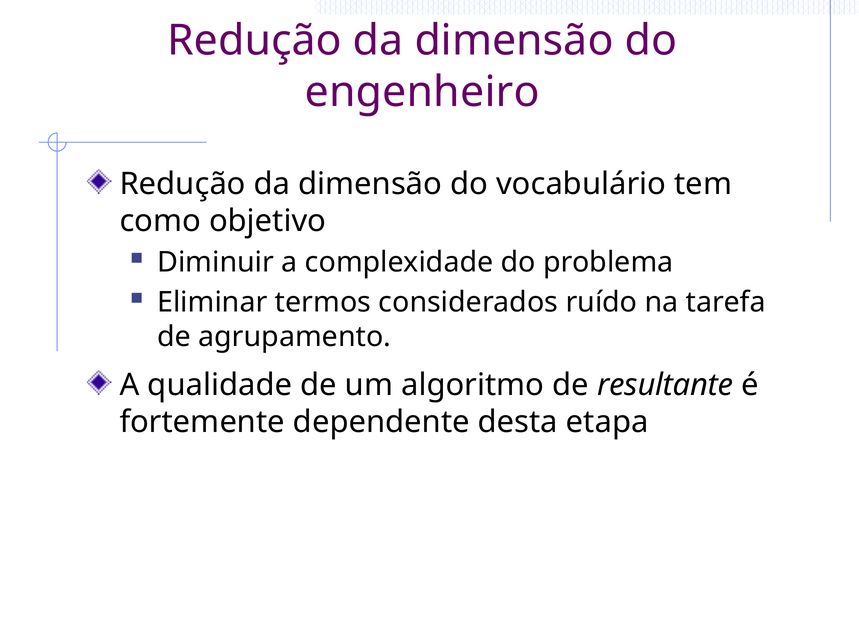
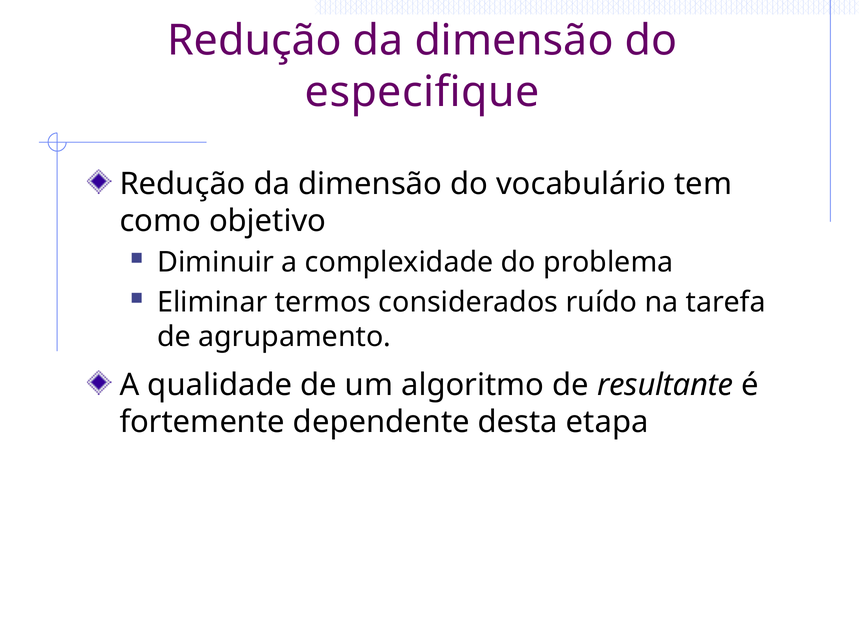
engenheiro: engenheiro -> especifique
